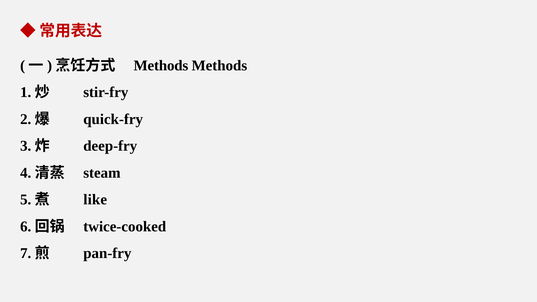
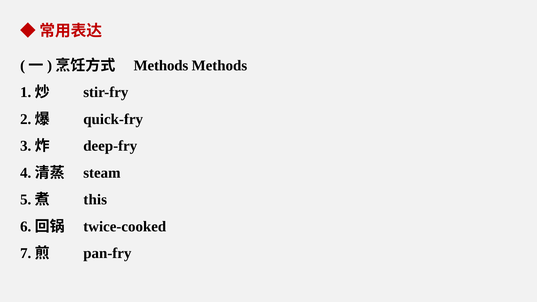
like: like -> this
